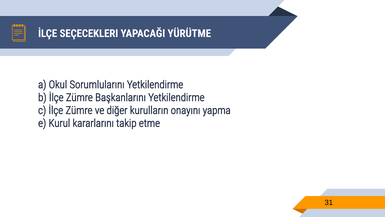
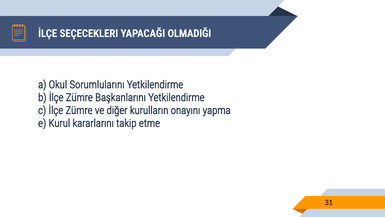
YÜRÜTME: YÜRÜTME -> OLMADIĞI
